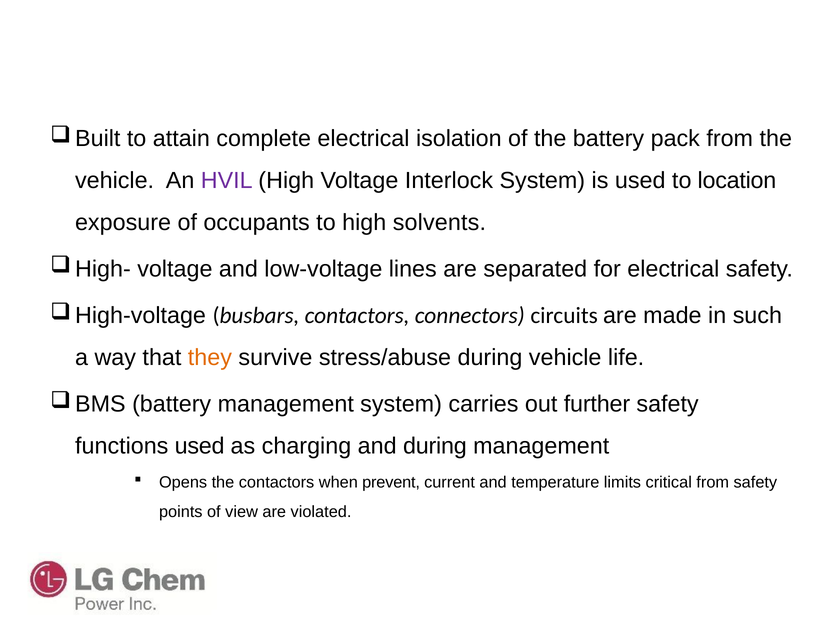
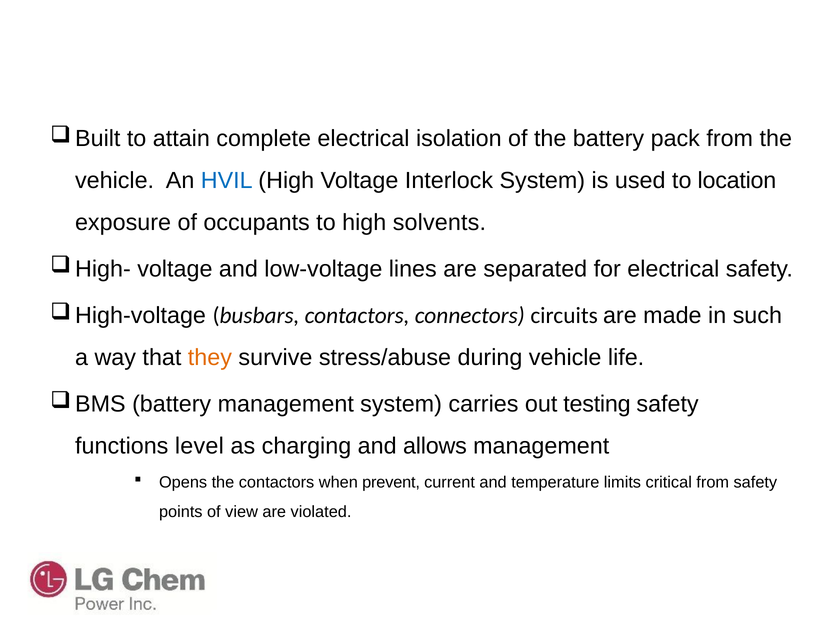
HVIL colour: purple -> blue
further: further -> testing
functions used: used -> level
and during: during -> allows
